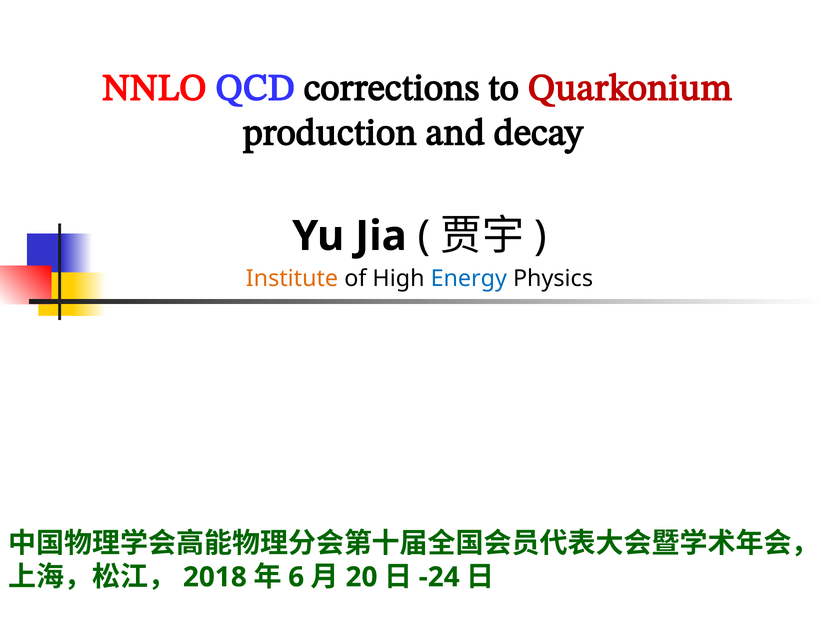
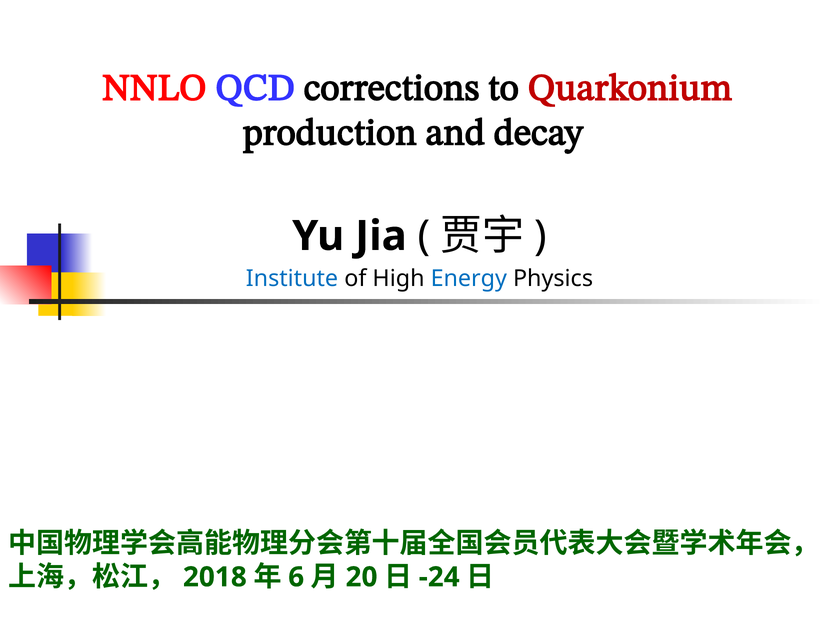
Institute colour: orange -> blue
